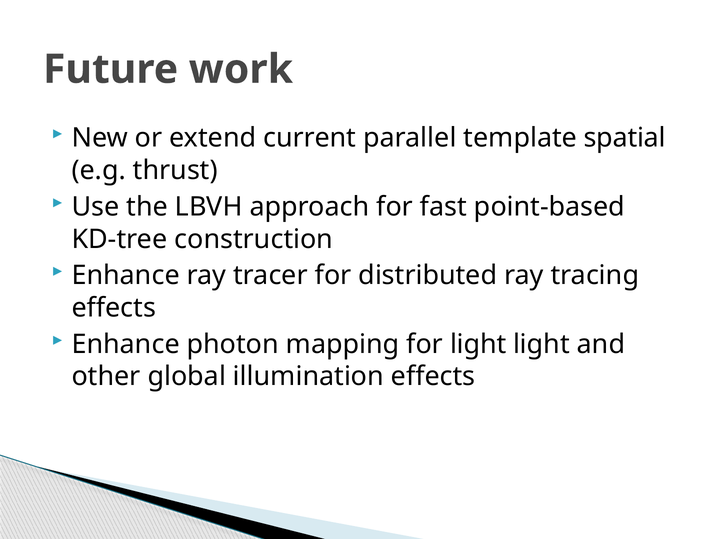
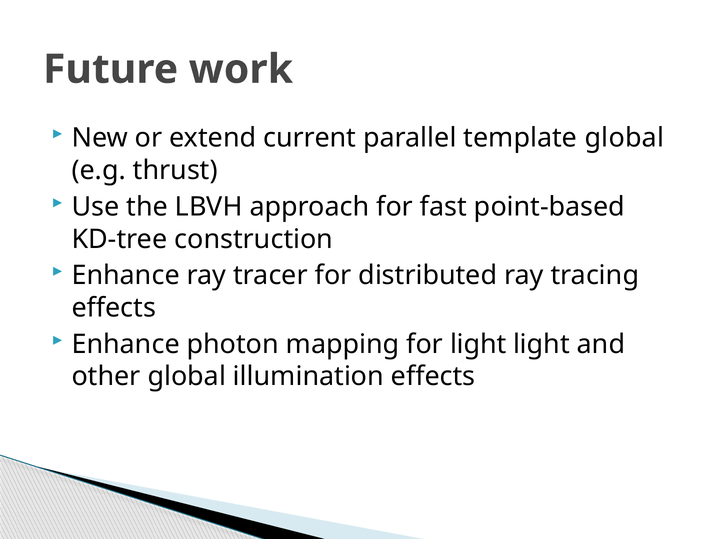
template spatial: spatial -> global
